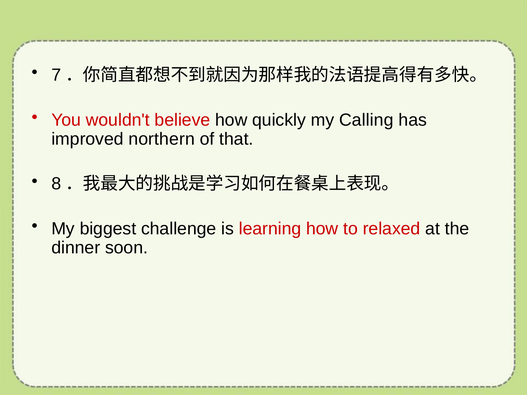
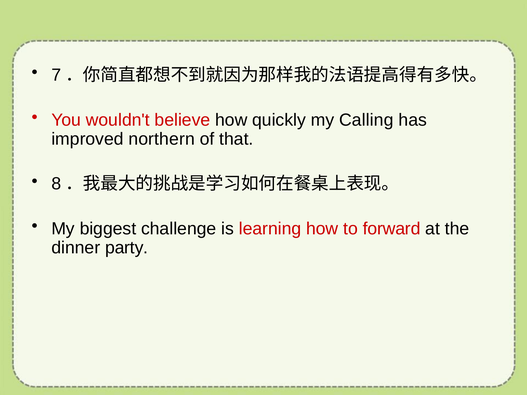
relaxed: relaxed -> forward
soon: soon -> party
